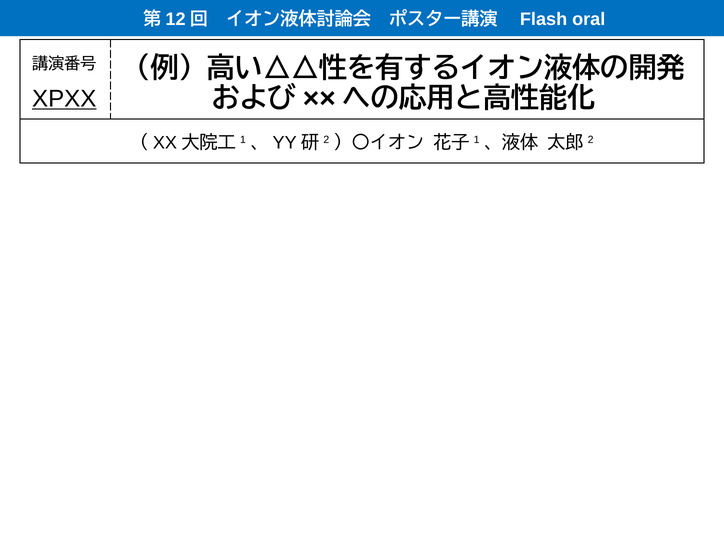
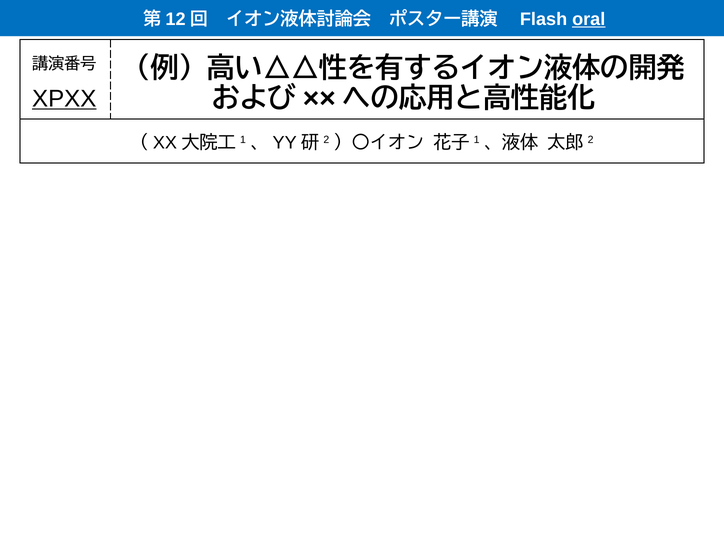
oral underline: none -> present
